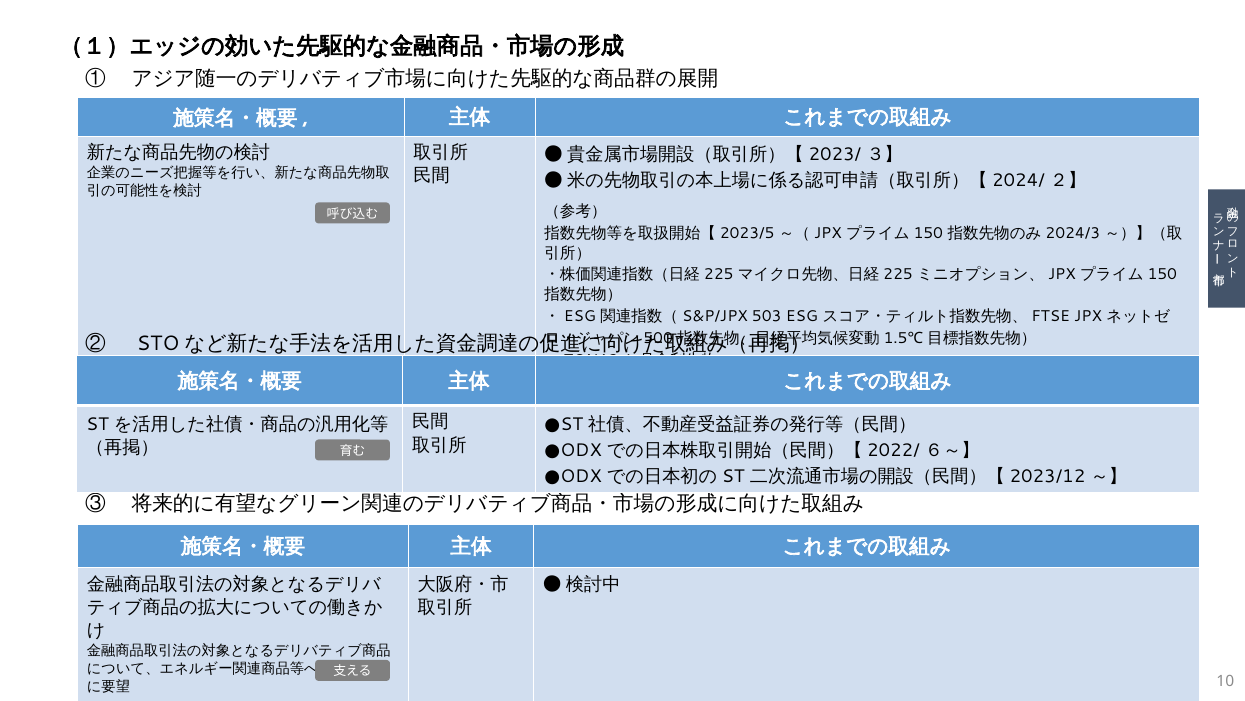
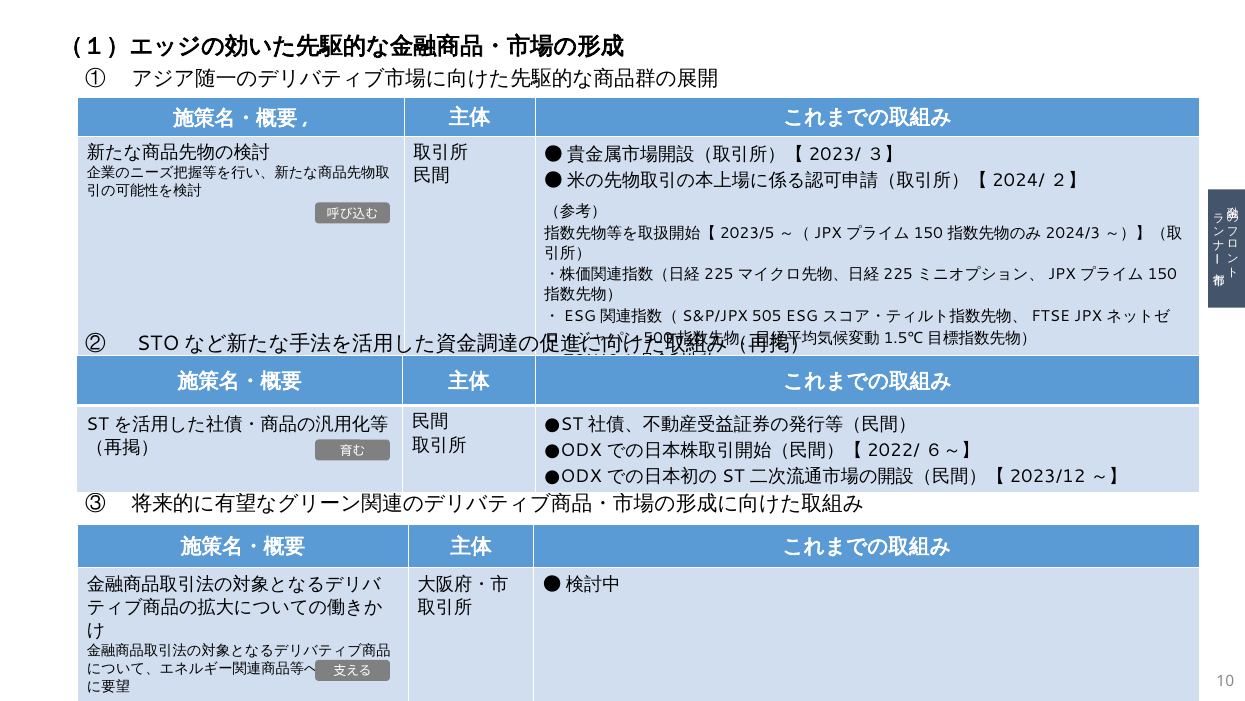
503: 503 -> 505
